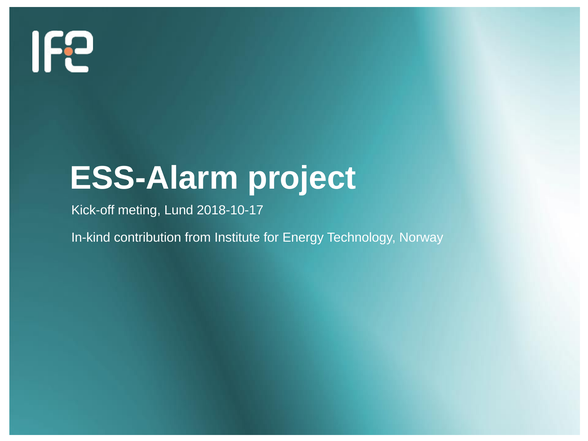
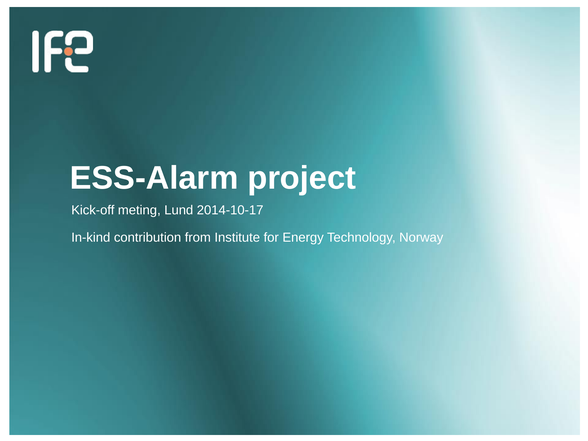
2018-10-17: 2018-10-17 -> 2014-10-17
